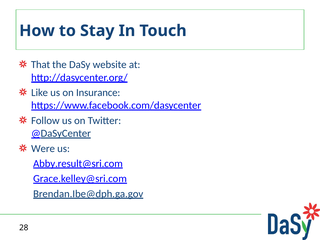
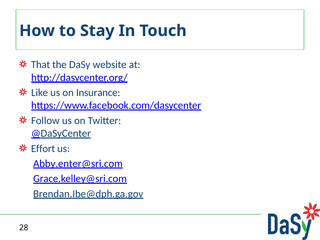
Were: Were -> Effort
Abby.result@sri.com: Abby.result@sri.com -> Abby.enter@sri.com
